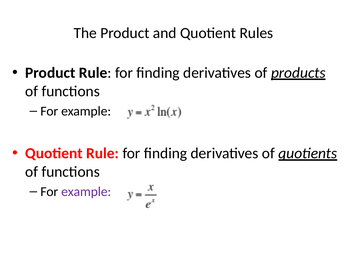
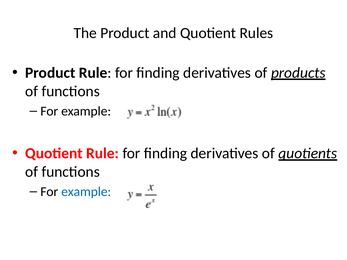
example at (86, 192) colour: purple -> blue
